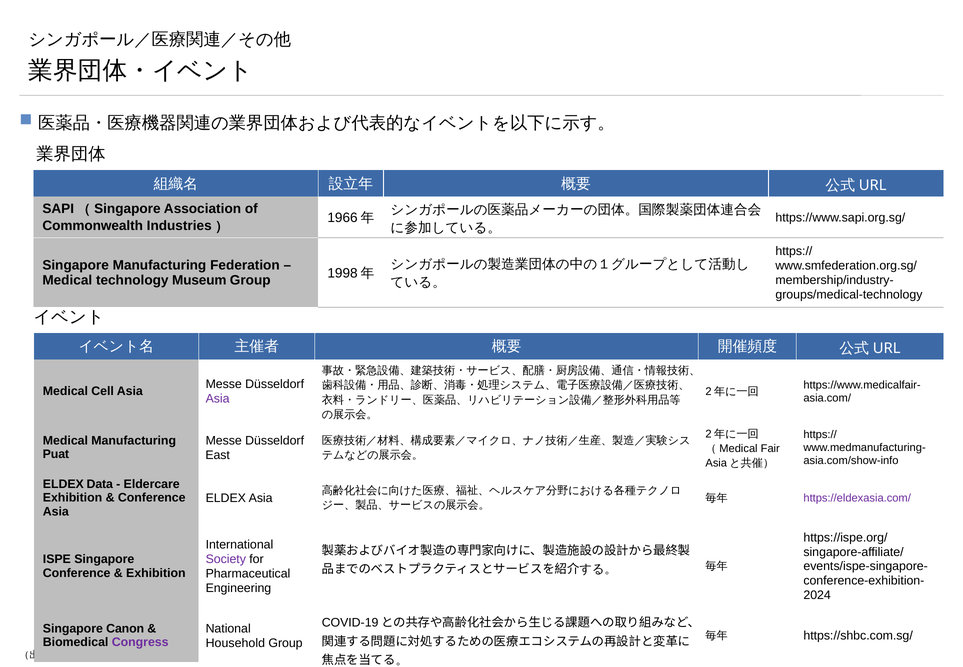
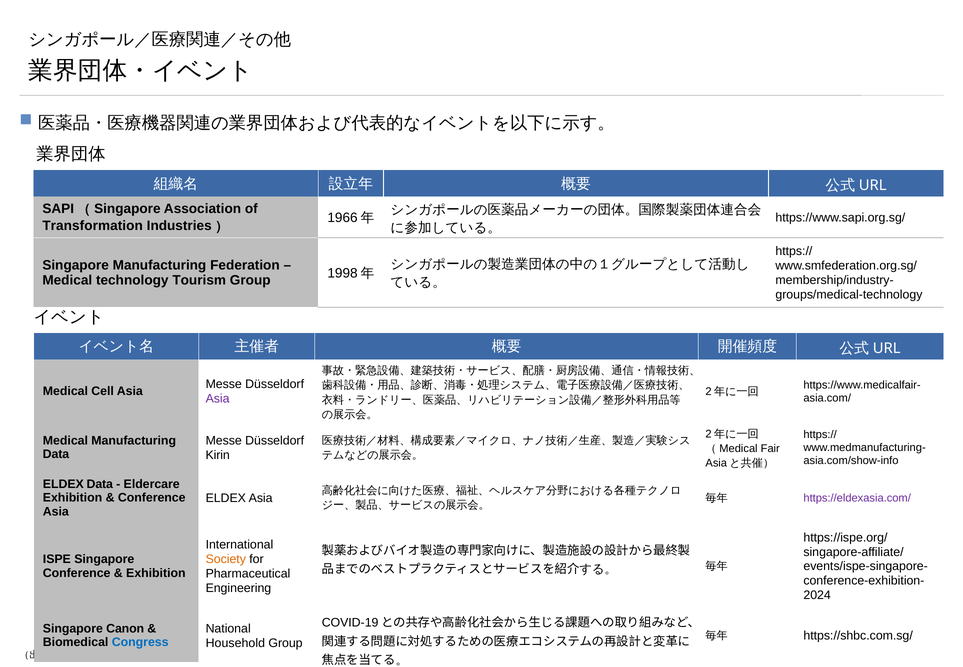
Commonwealth: Commonwealth -> Transformation
Museum: Museum -> Tourism
Puat at (56, 454): Puat -> Data
East: East -> Kirin
Society colour: purple -> orange
Congress colour: purple -> blue
